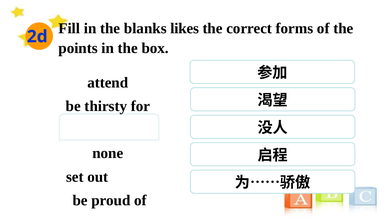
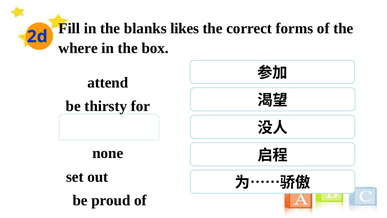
points: points -> where
